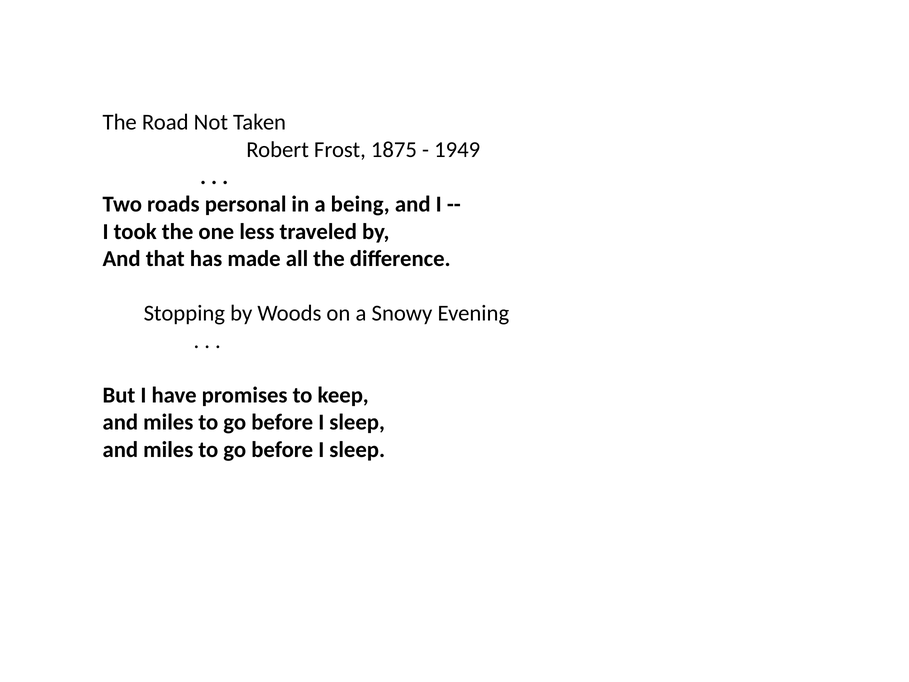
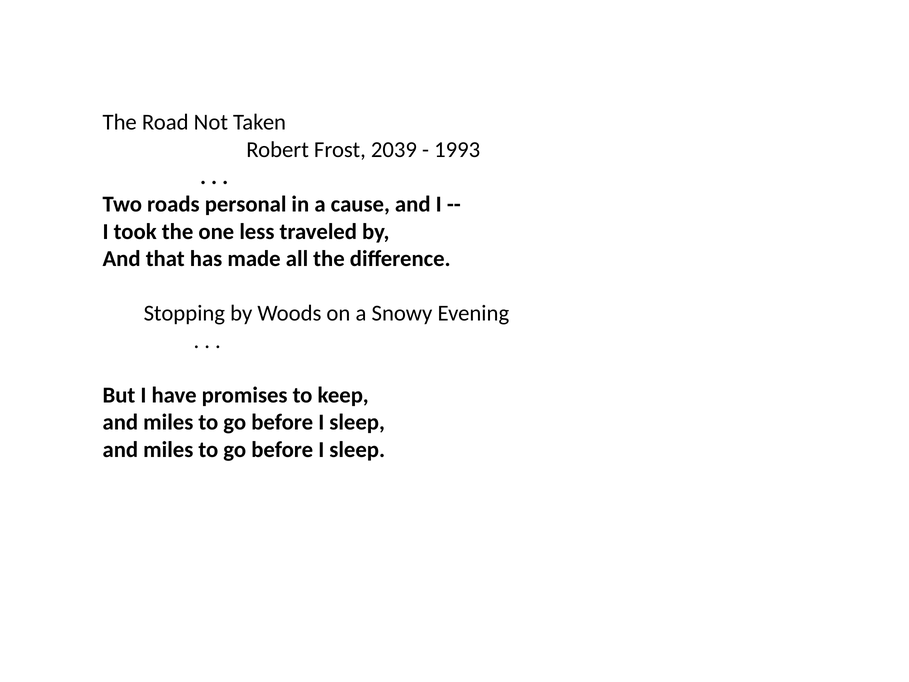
1875: 1875 -> 2039
1949: 1949 -> 1993
being: being -> cause
